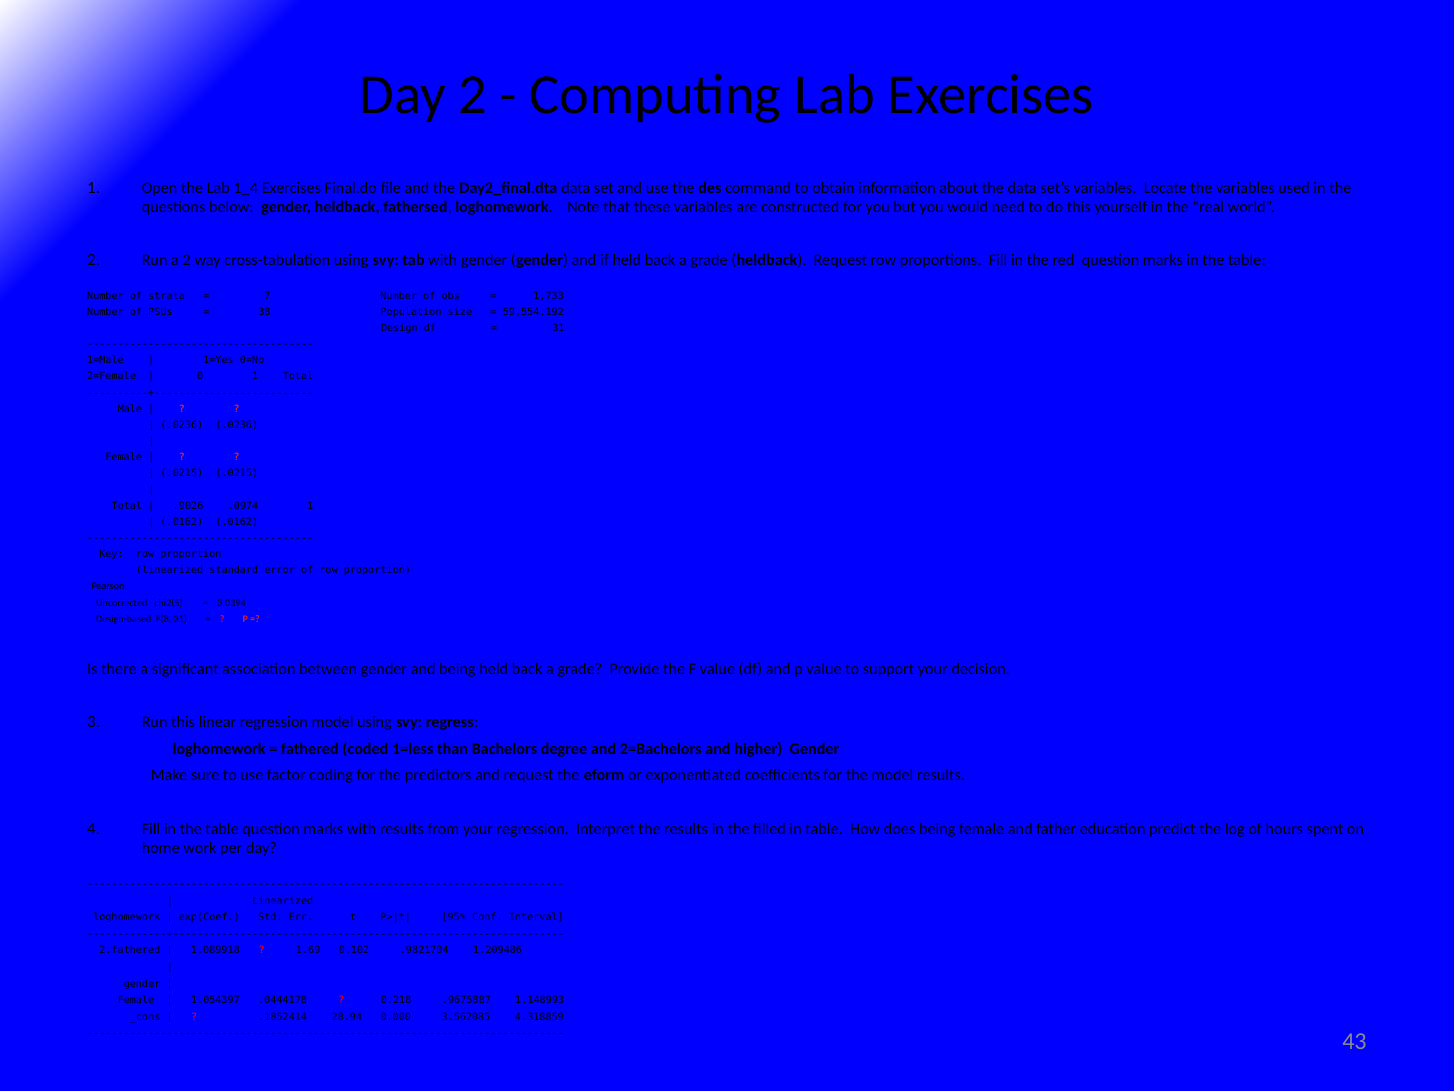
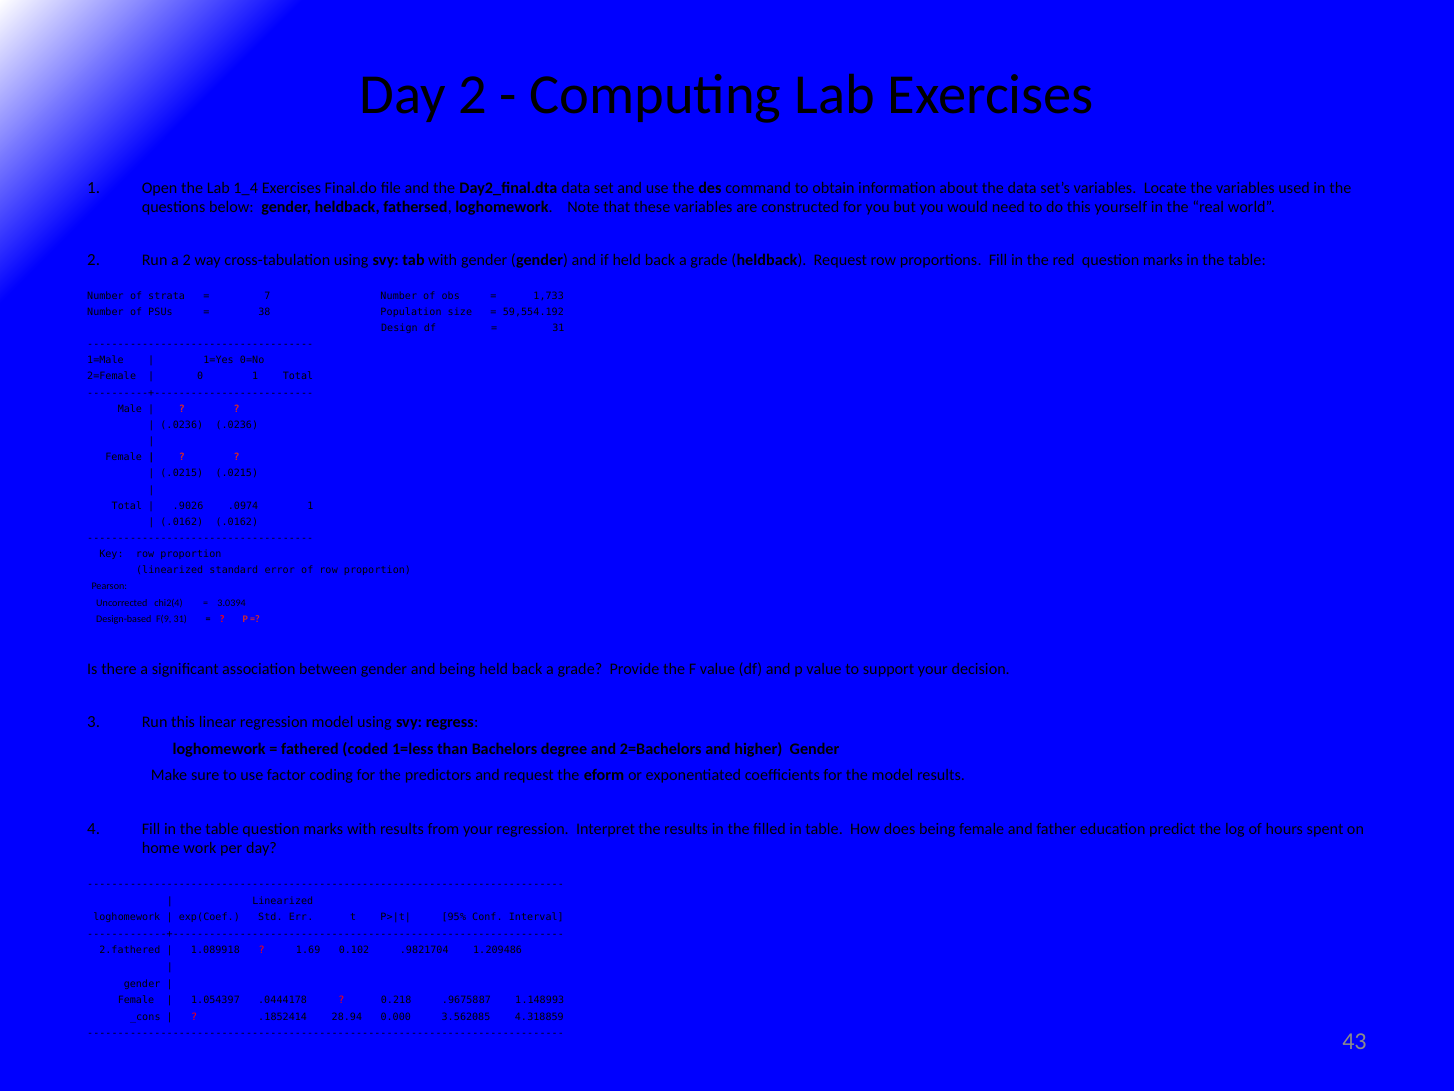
chi2(5: chi2(5 -> chi2(4
F(8: F(8 -> F(9
